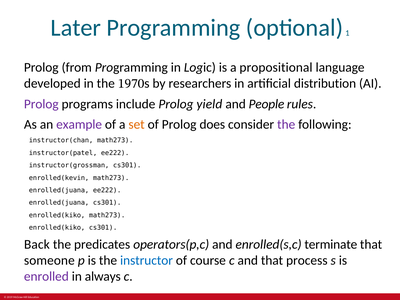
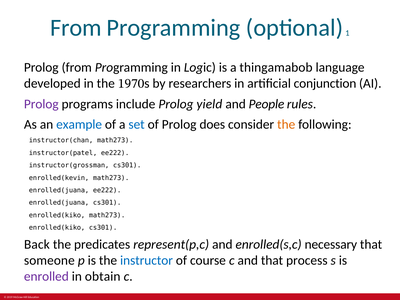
Later at (76, 28): Later -> From
propositional: propositional -> thingamabob
distribution: distribution -> conjunction
example colour: purple -> blue
set colour: orange -> blue
the at (286, 124) colour: purple -> orange
operators(p,c: operators(p,c -> represent(p,c
terminate: terminate -> necessary
always: always -> obtain
